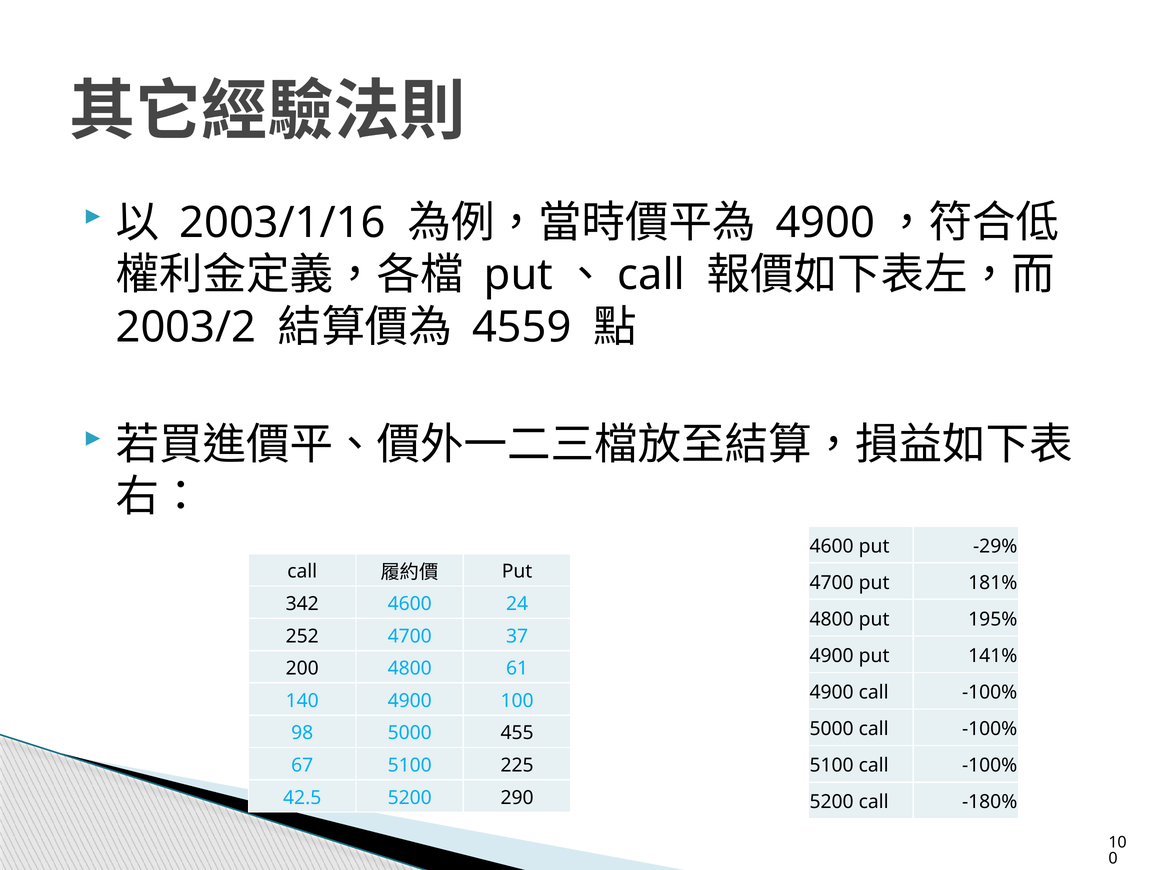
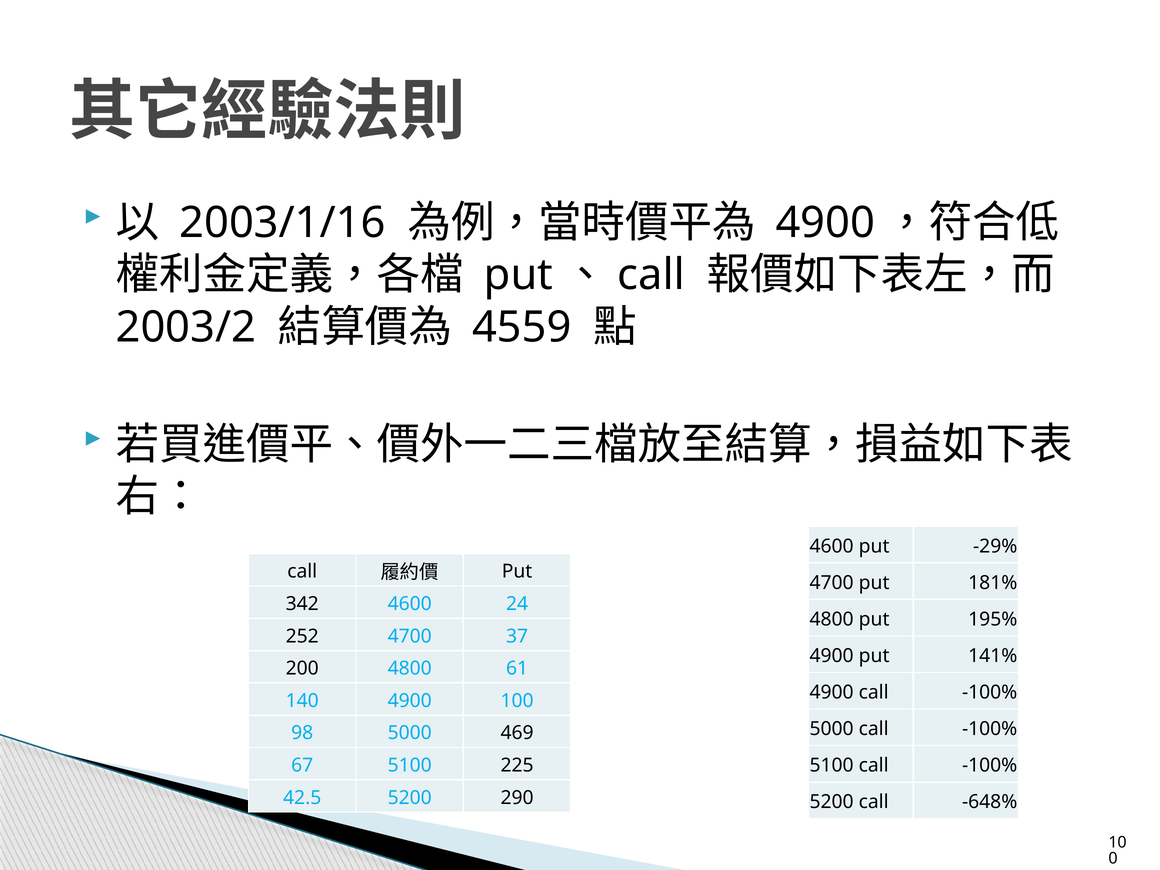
455: 455 -> 469
-180%: -180% -> -648%
